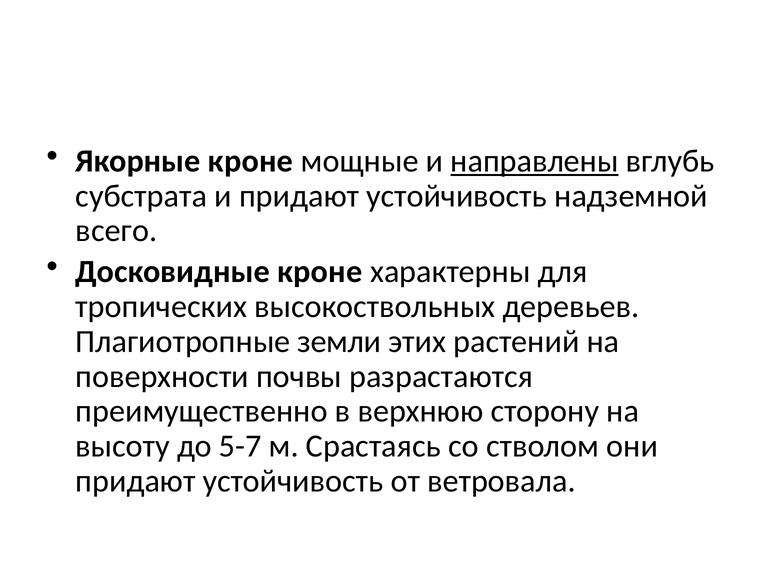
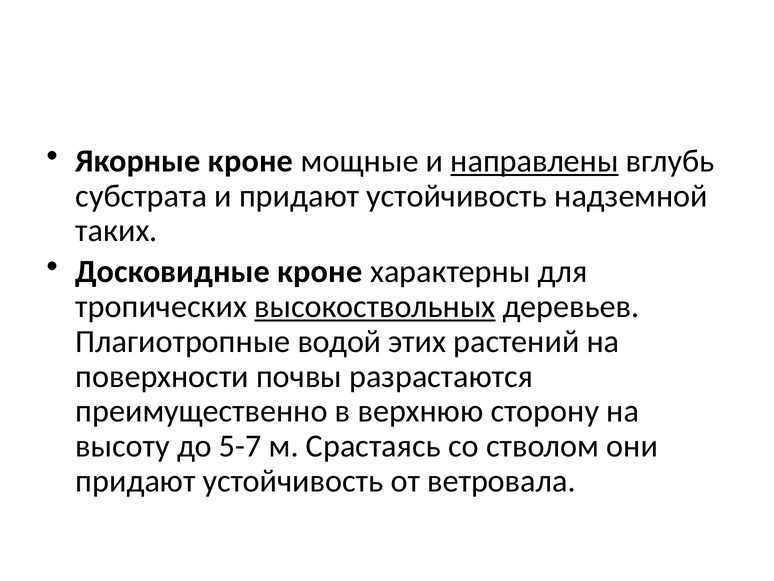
всего: всего -> таких
высокоствольных underline: none -> present
земли: земли -> водой
